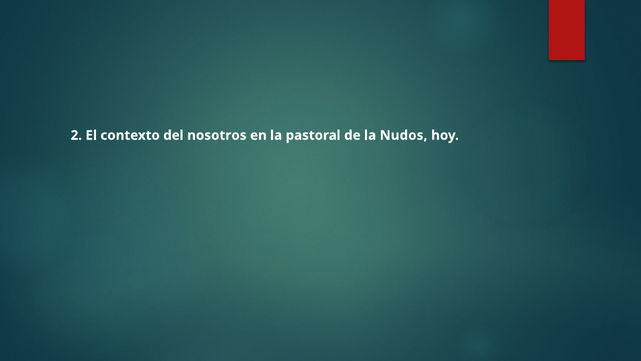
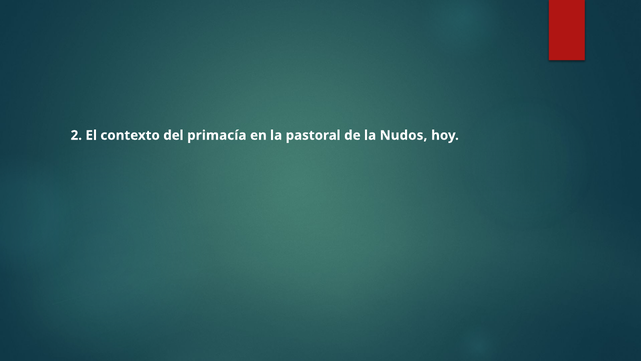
nosotros: nosotros -> primacía
